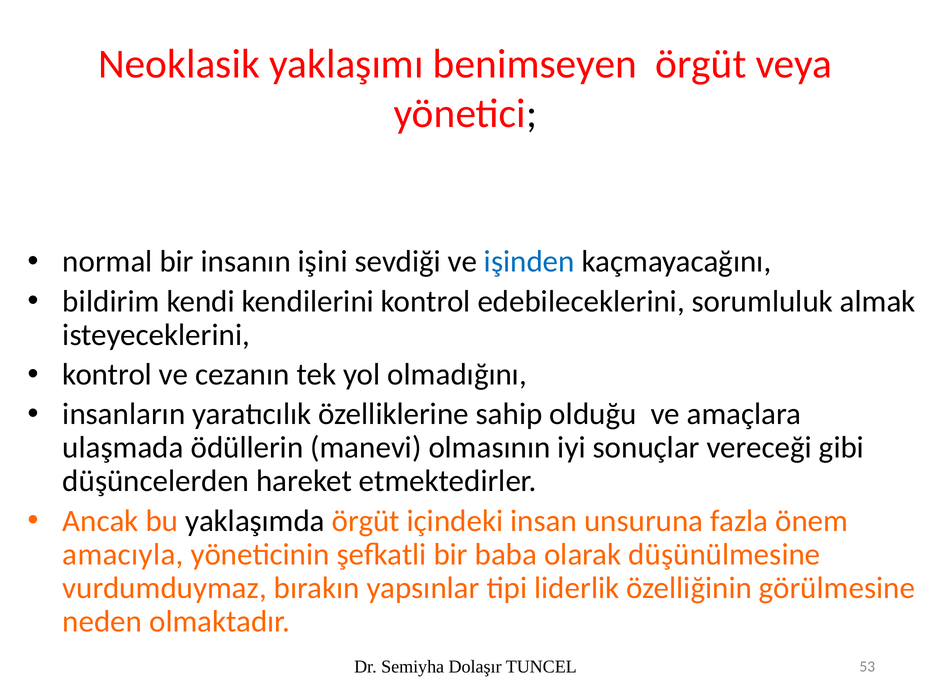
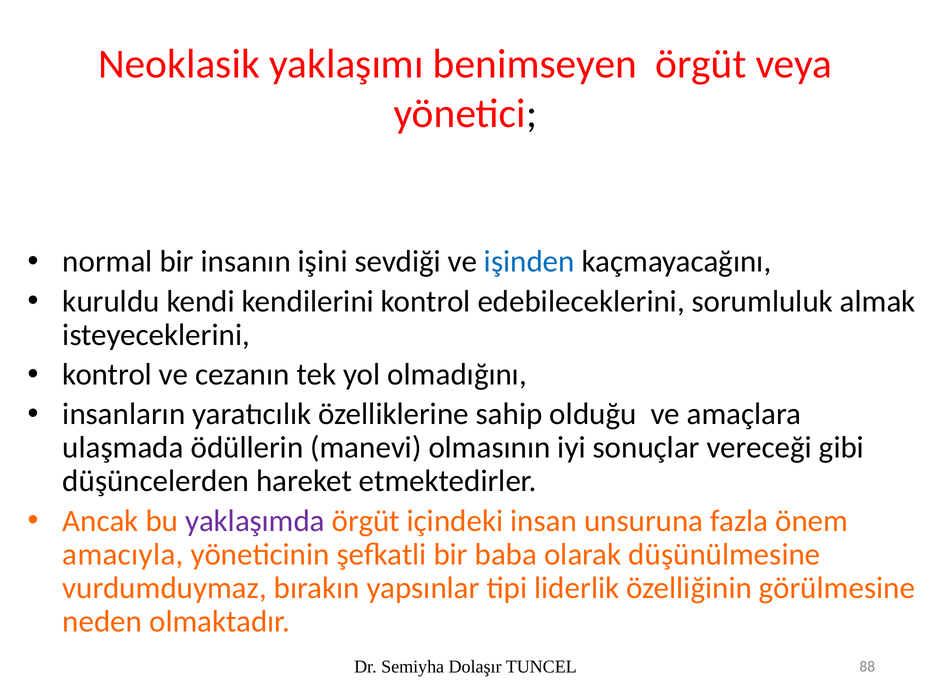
bildirim: bildirim -> kuruldu
yaklaşımda colour: black -> purple
53: 53 -> 88
